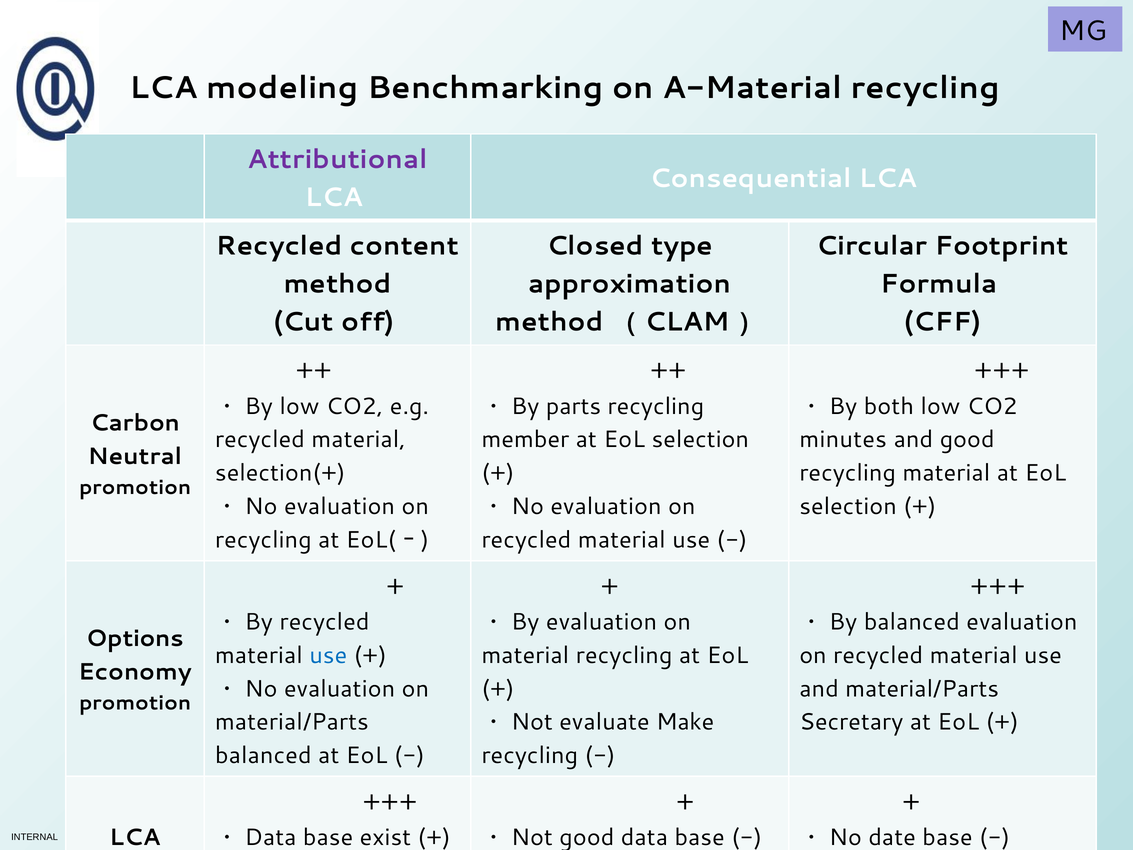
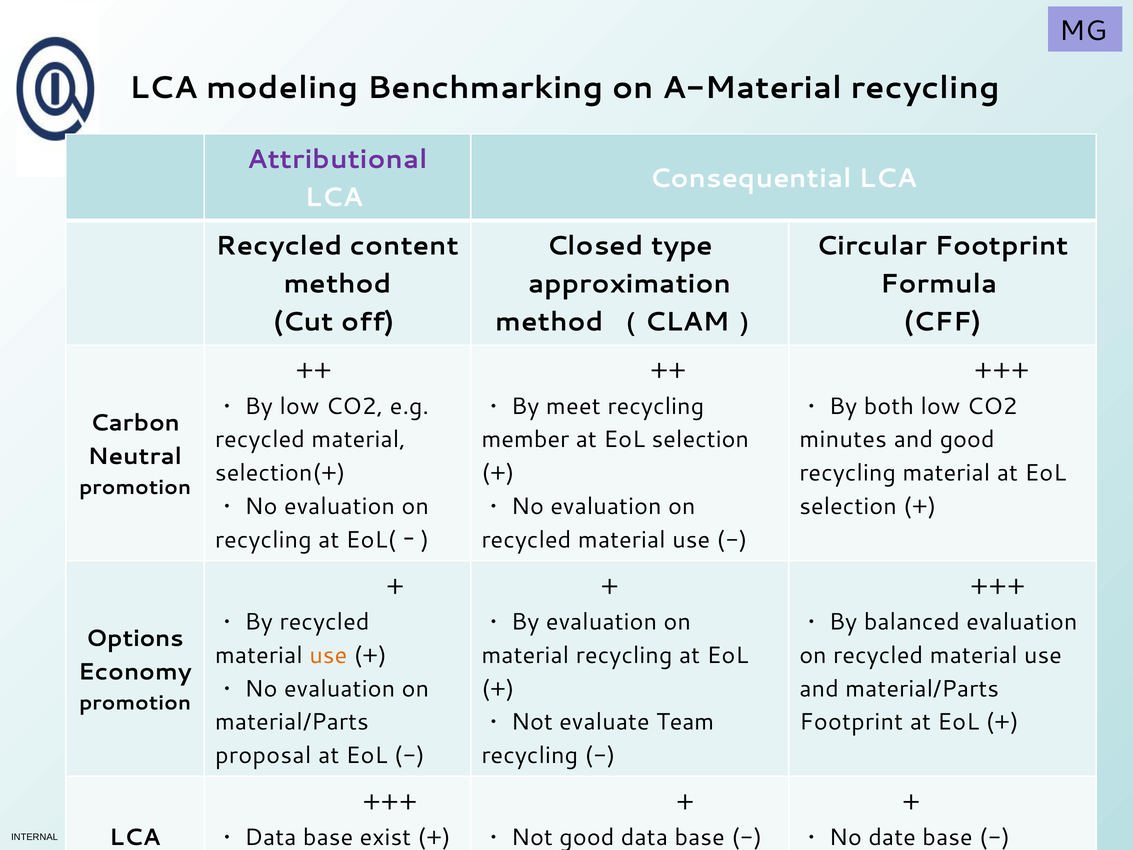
parts: parts -> meet
use at (328, 655) colour: blue -> orange
Secretary at (851, 722): Secretary -> Footprint
Make: Make -> Team
balanced at (263, 755): balanced -> proposal
